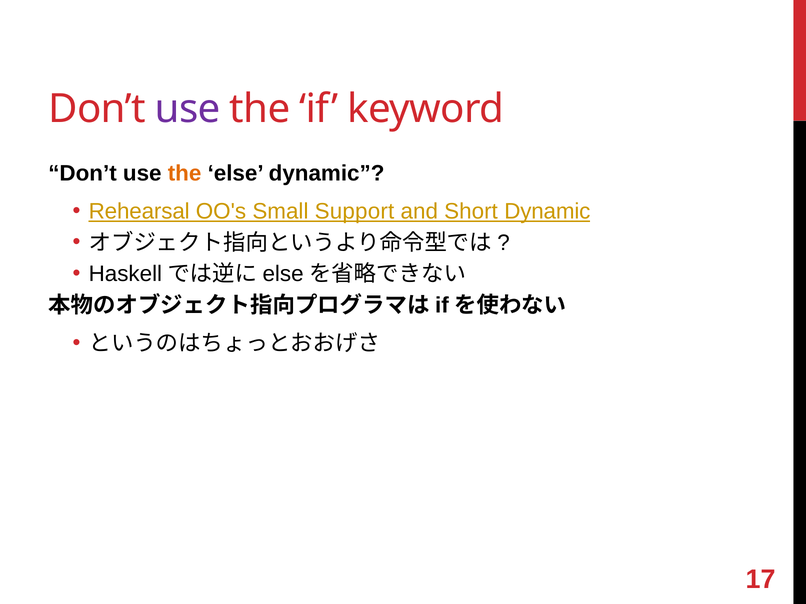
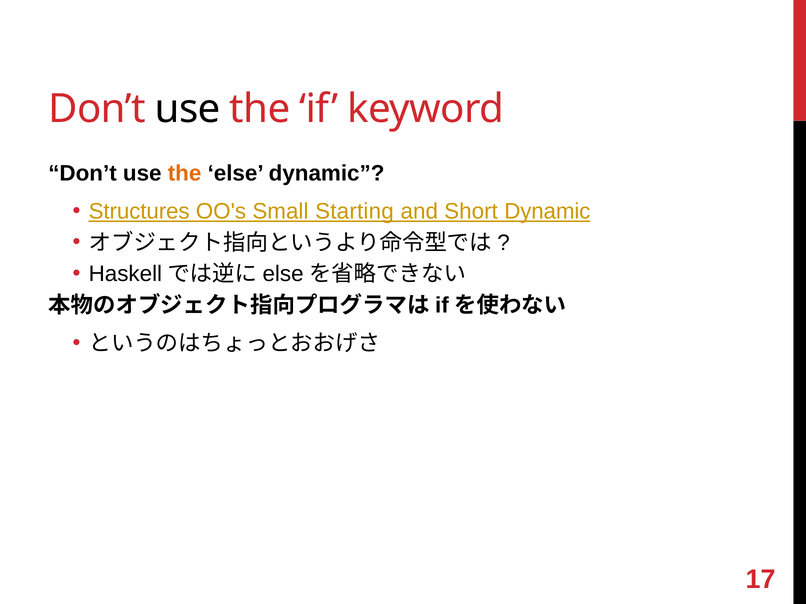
use at (188, 109) colour: purple -> black
Rehearsal: Rehearsal -> Structures
Support: Support -> Starting
